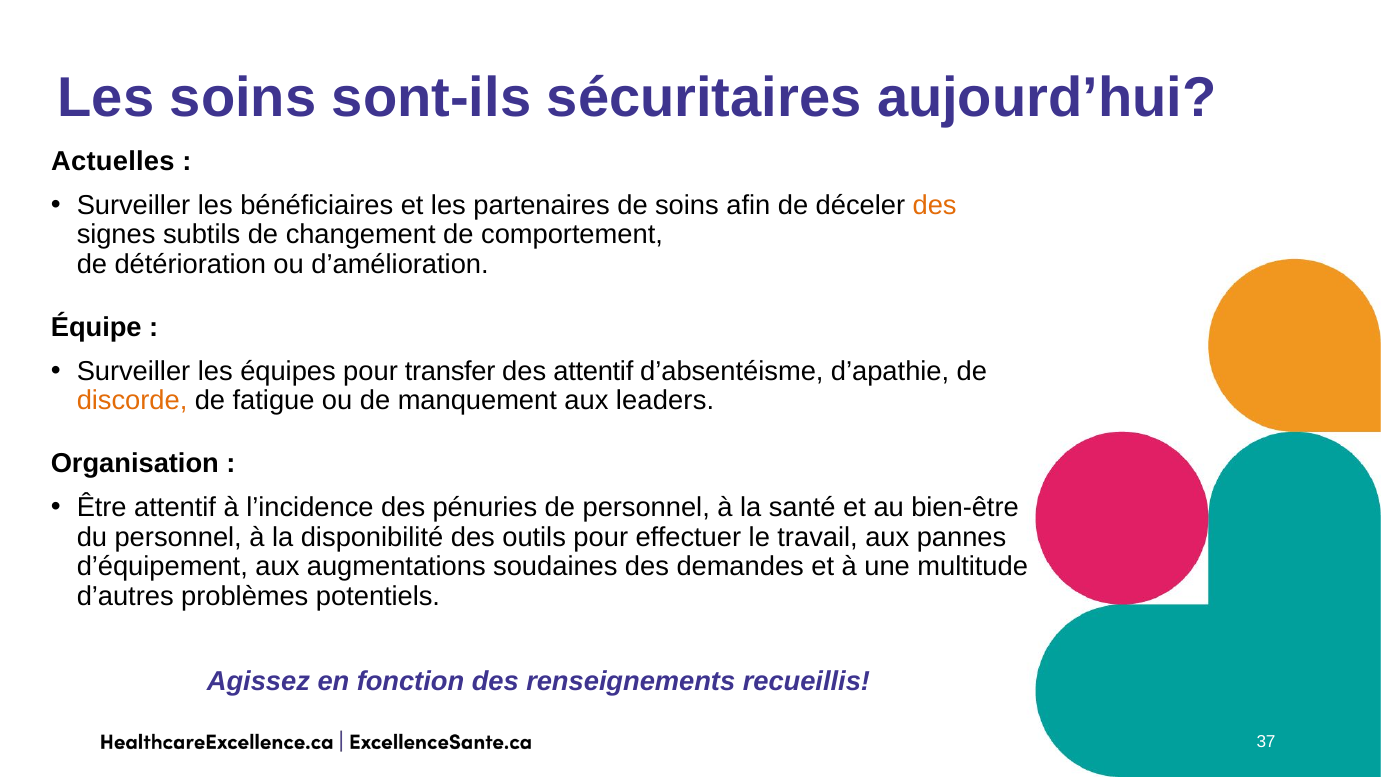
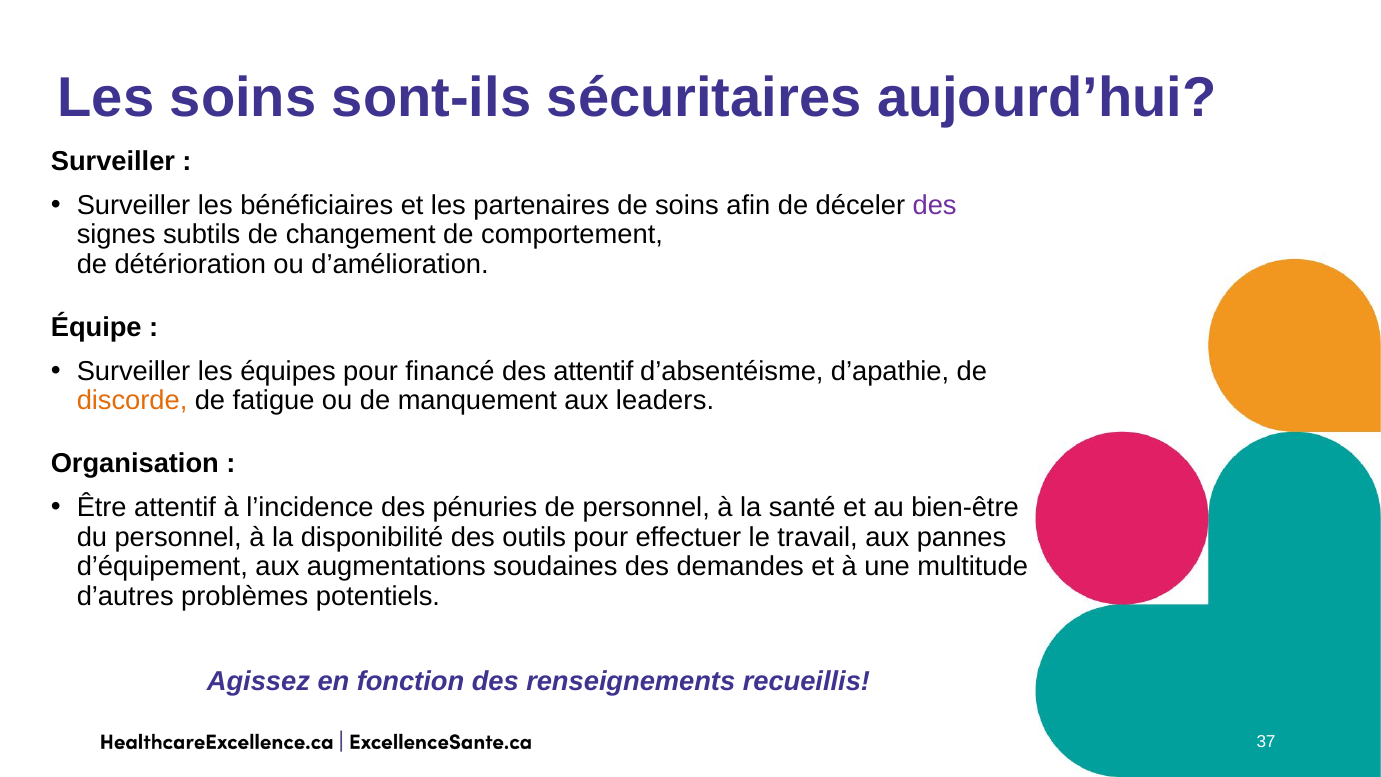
Actuelles at (113, 161): Actuelles -> Surveiller
des at (935, 205) colour: orange -> purple
transfer: transfer -> financé
